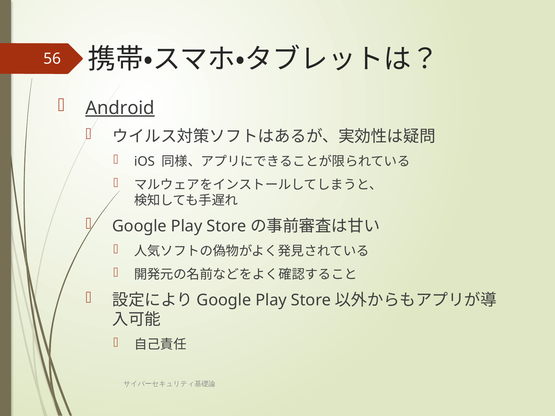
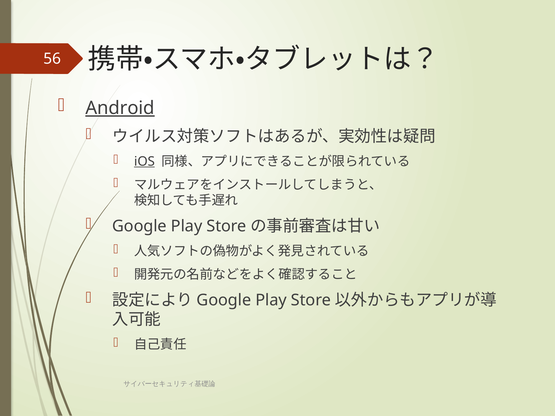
iOS underline: none -> present
